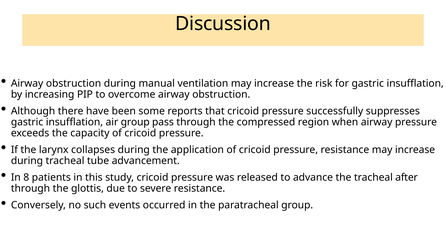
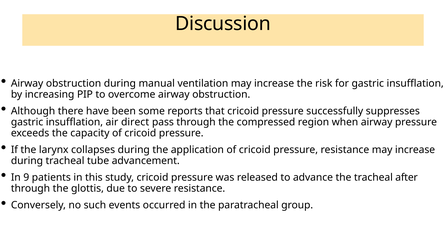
air group: group -> direct
8: 8 -> 9
